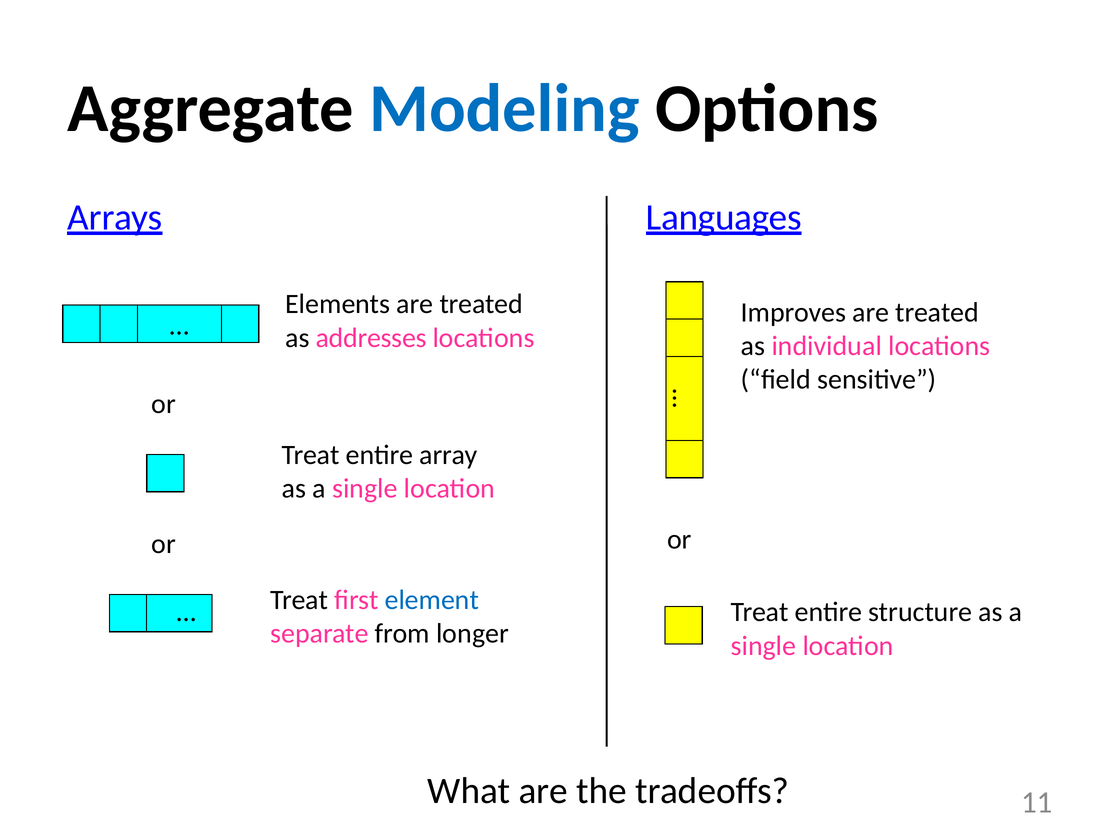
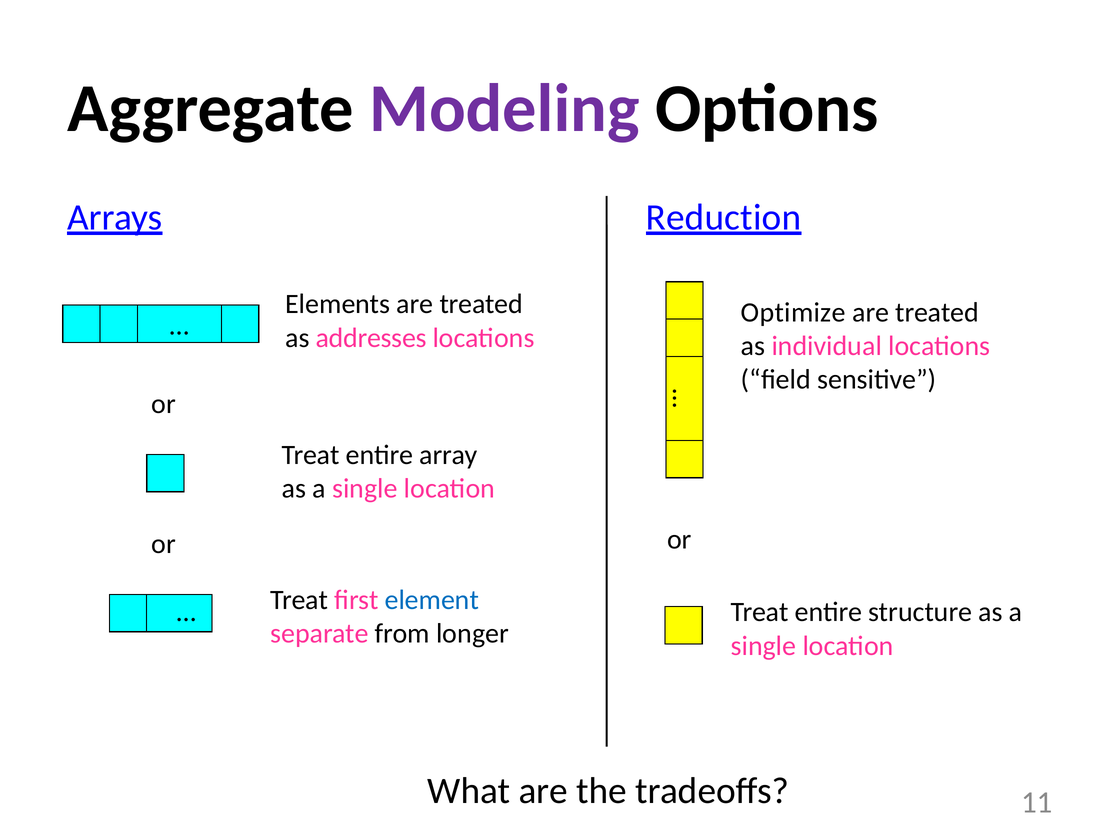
Modeling colour: blue -> purple
Languages: Languages -> Reduction
Improves: Improves -> Optimize
